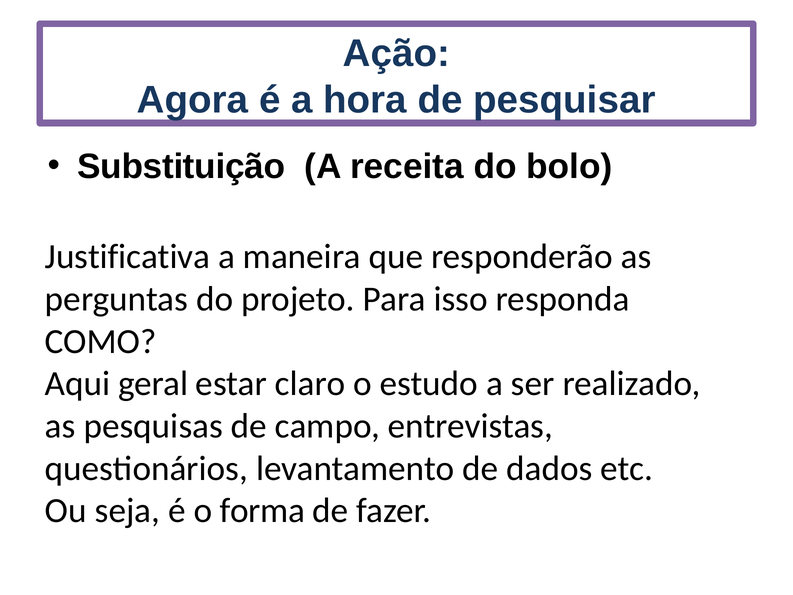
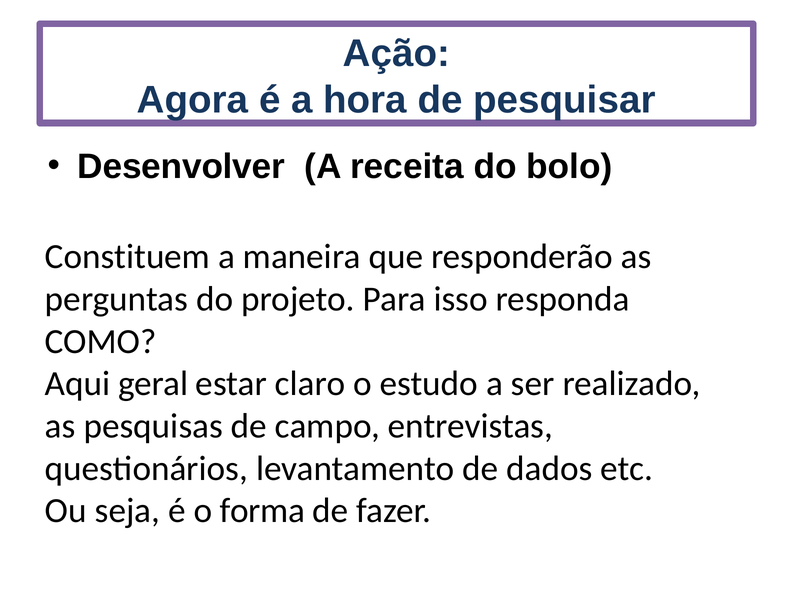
Substituição: Substituição -> Desenvolver
Justificativa: Justificativa -> Constituem
